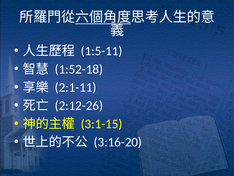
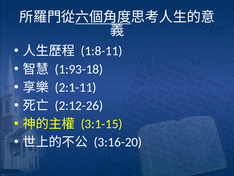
1:5-11: 1:5-11 -> 1:8-11
1:52-18: 1:52-18 -> 1:93-18
